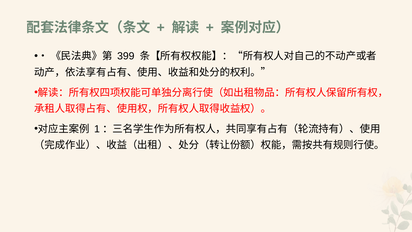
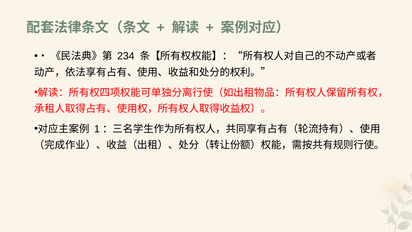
399: 399 -> 234
